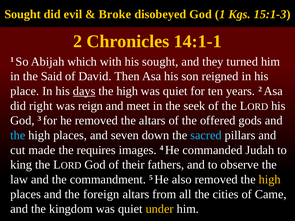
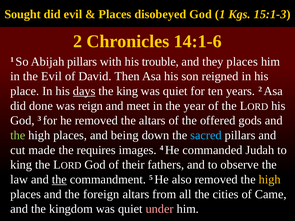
Broke at (115, 14): Broke -> Places
14:1-1: 14:1-1 -> 14:1-6
Abijah which: which -> pillars
his sought: sought -> trouble
they turned: turned -> places
the Said: Said -> Evil
high at (127, 91): high -> king
right: right -> done
seek: seek -> year
the at (18, 135) colour: light blue -> light green
seven: seven -> being
the at (59, 180) underline: none -> present
under colour: yellow -> pink
